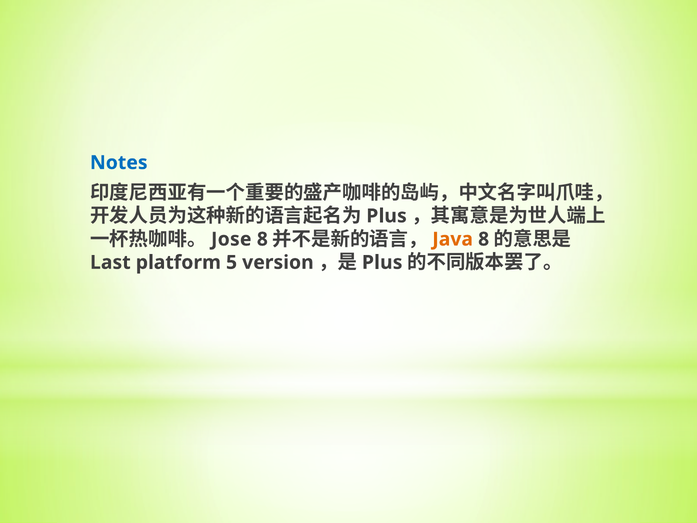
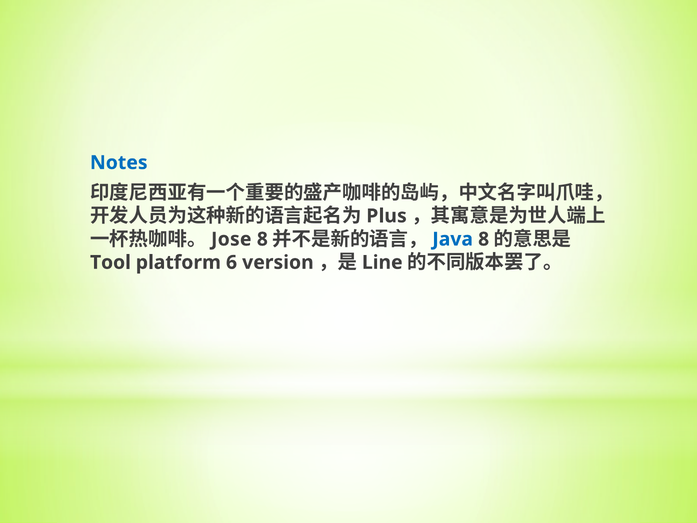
Java colour: orange -> blue
Last: Last -> Tool
5: 5 -> 6
Plus at (382, 262): Plus -> Line
